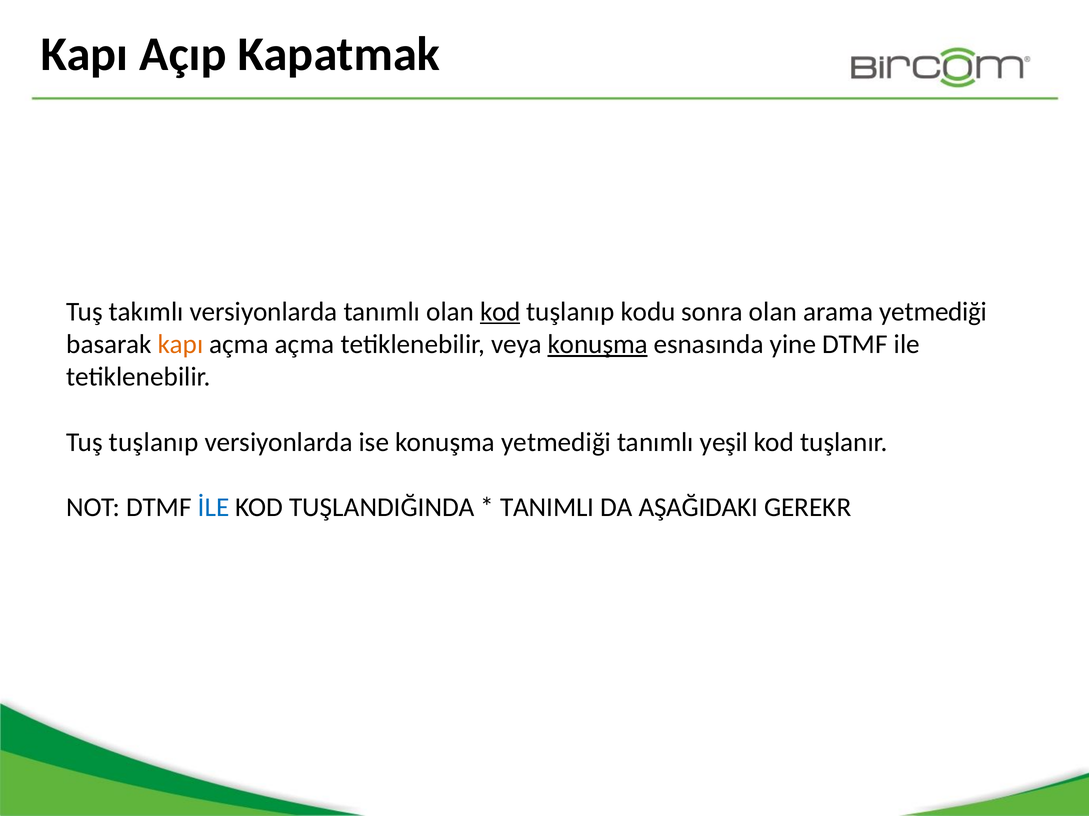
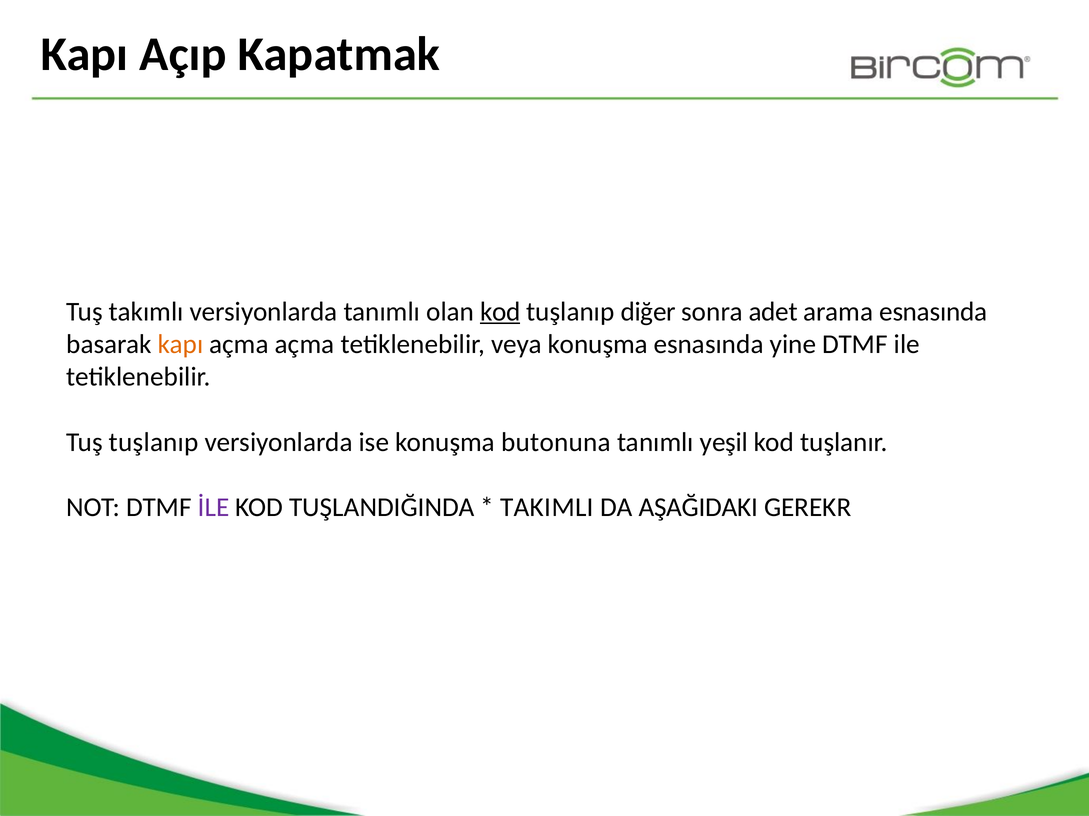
kodu: kodu -> diğer
sonra olan: olan -> adet
arama yetmediği: yetmediği -> esnasında
konuşma at (598, 345) underline: present -> none
konuşma yetmediği: yetmediği -> butonuna
İLE colour: blue -> purple
TANIMLI: TANIMLI -> TAKIMLI
